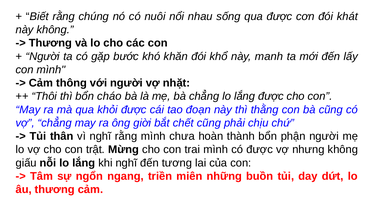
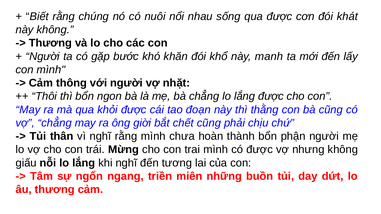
cháo: cháo -> ngon
trật: trật -> trái
